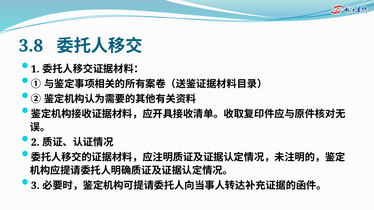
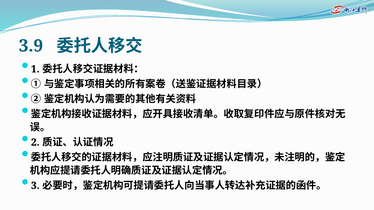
3.8: 3.8 -> 3.9
